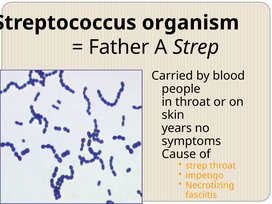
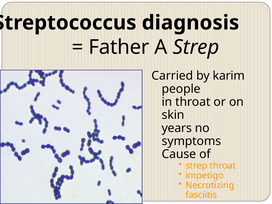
organism: organism -> diagnosis
blood: blood -> karim
